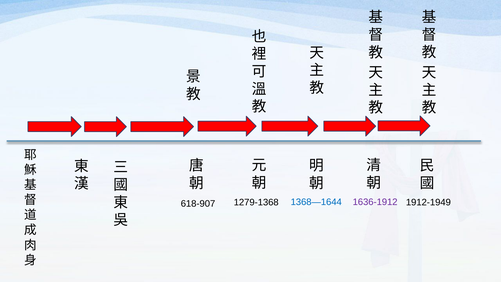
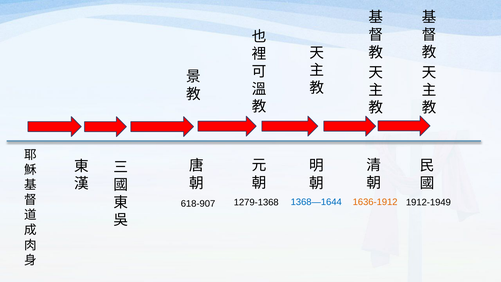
1636-1912 colour: purple -> orange
